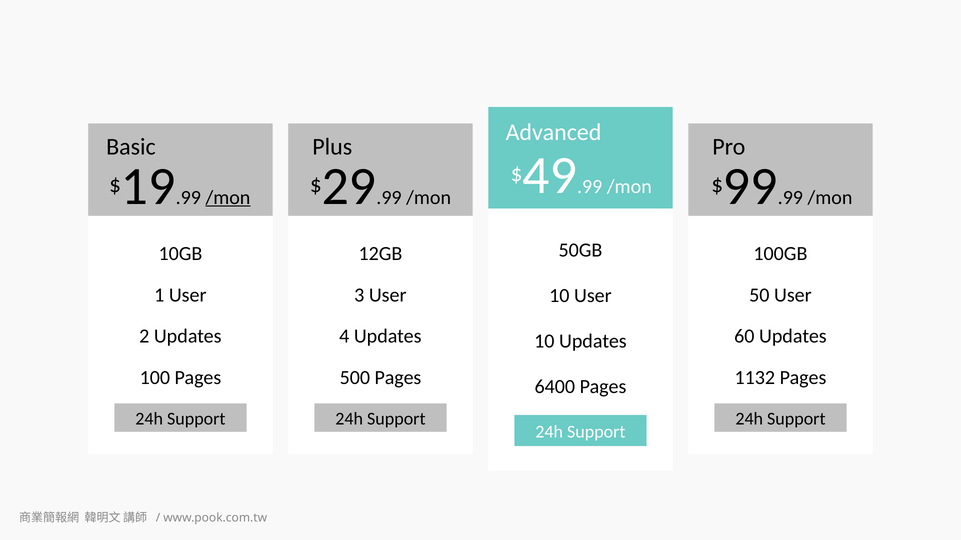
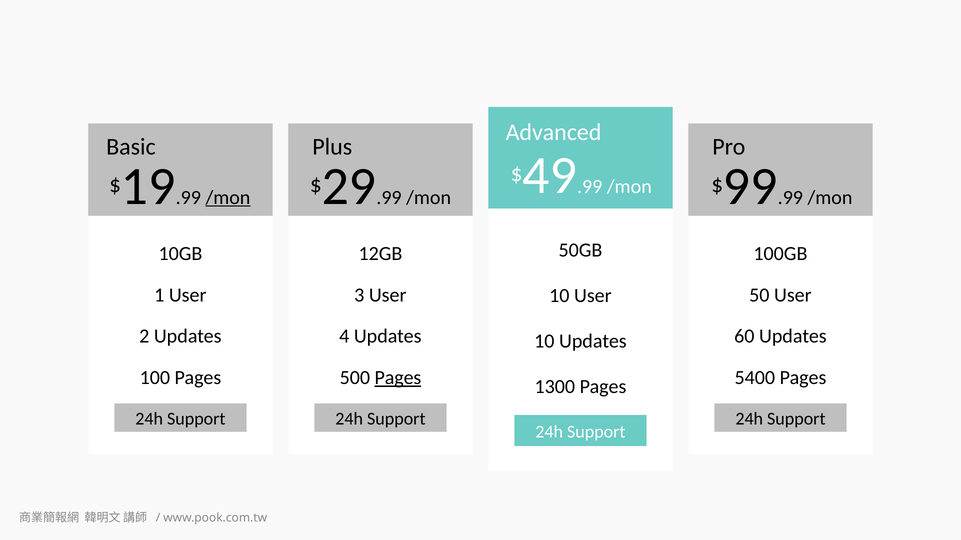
Pages at (398, 378) underline: none -> present
1132: 1132 -> 5400
6400: 6400 -> 1300
